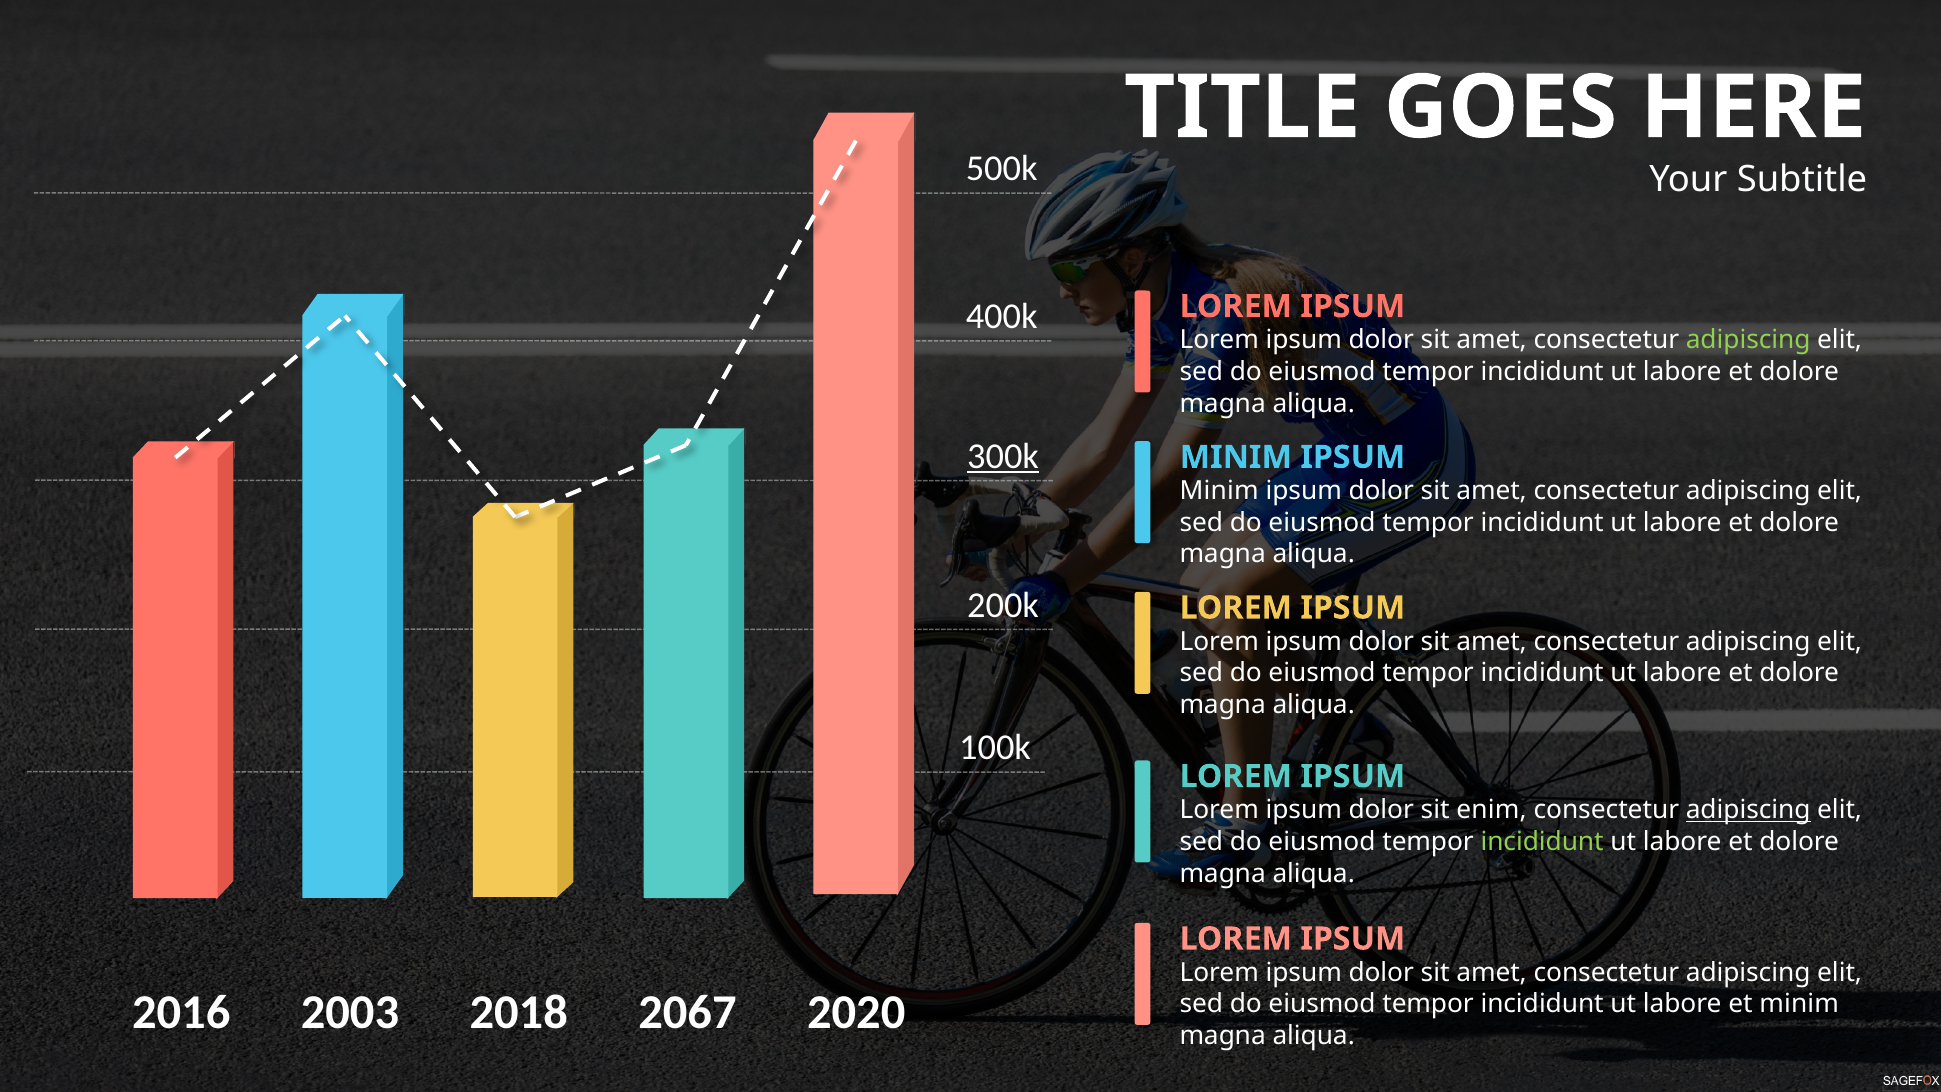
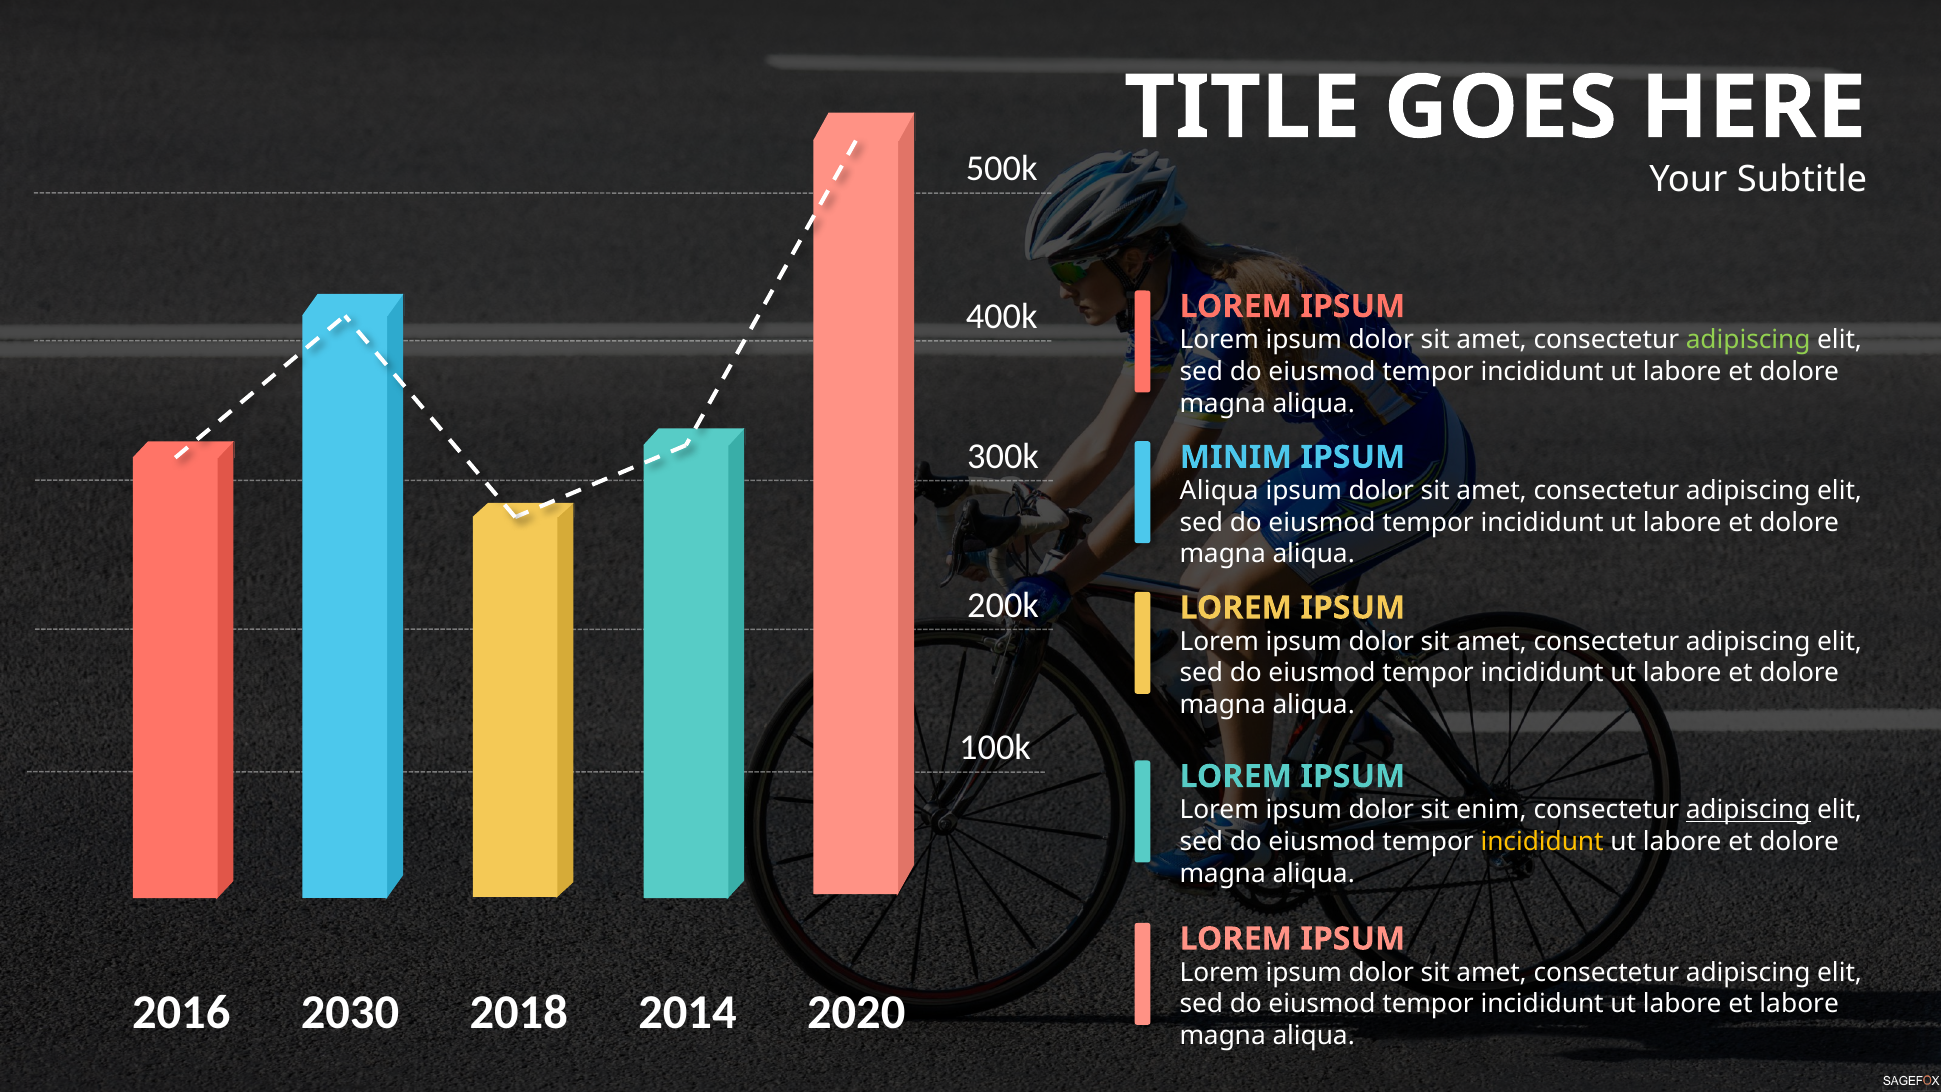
300k underline: present -> none
Minim at (1219, 491): Minim -> Aliqua
incididunt at (1542, 842) colour: light green -> yellow
2003: 2003 -> 2030
2067: 2067 -> 2014
et minim: minim -> labore
